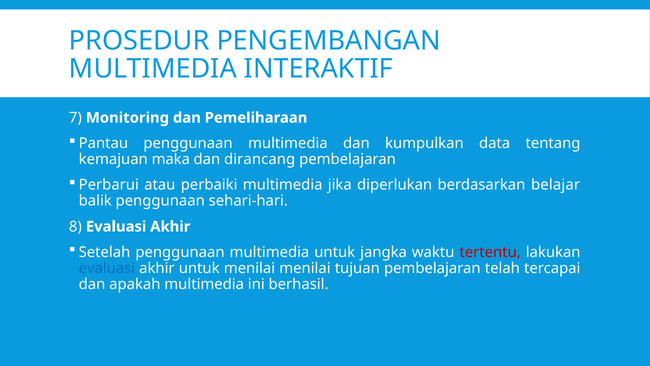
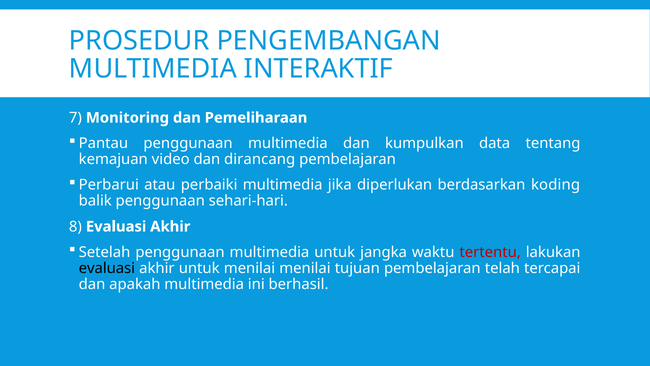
maka: maka -> video
belajar: belajar -> koding
evaluasi at (107, 268) colour: blue -> black
